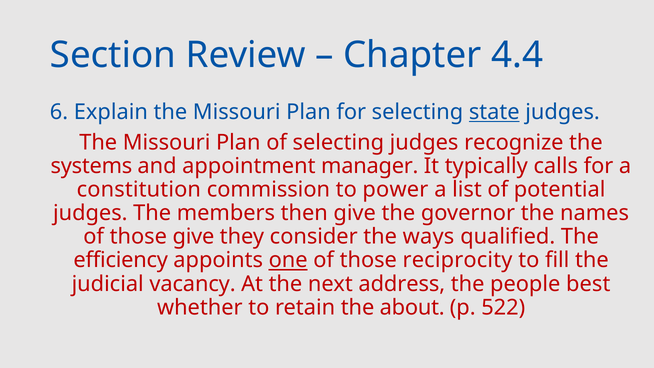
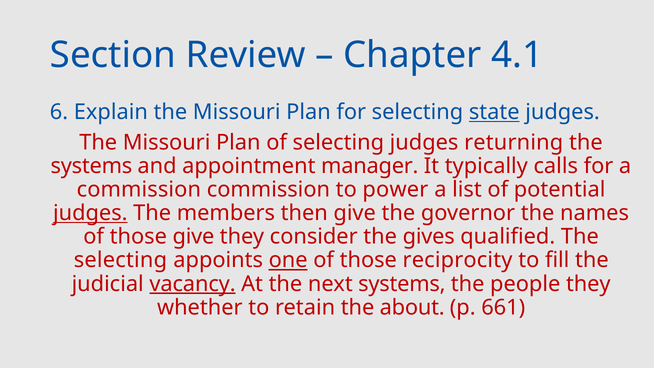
4.4: 4.4 -> 4.1
recognize: recognize -> returning
constitution at (139, 190): constitution -> commission
judges at (90, 213) underline: none -> present
ways: ways -> gives
efficiency at (121, 260): efficiency -> selecting
vacancy underline: none -> present
next address: address -> systems
people best: best -> they
522: 522 -> 661
